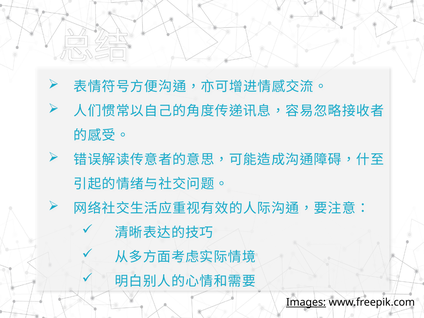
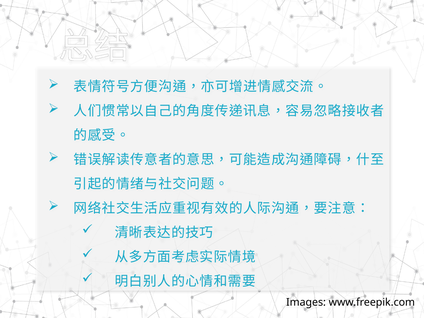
Images underline: present -> none
